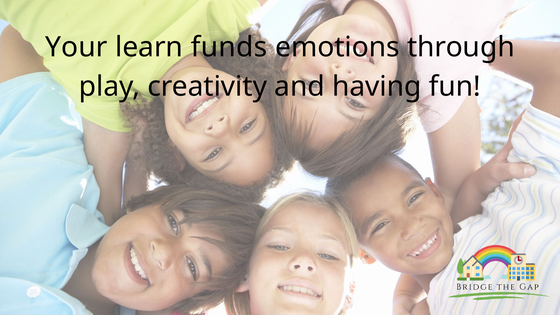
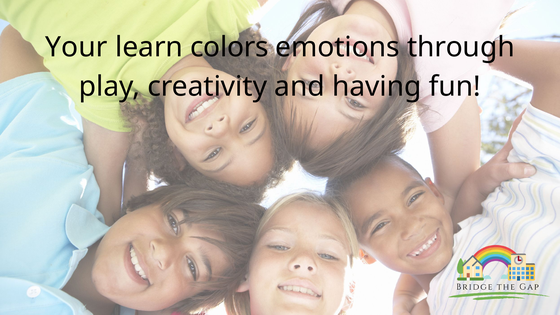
funds: funds -> colors
